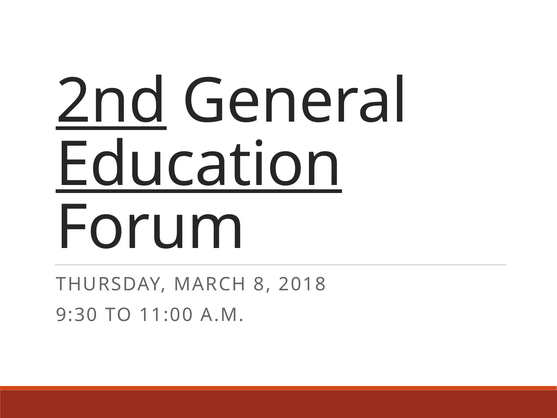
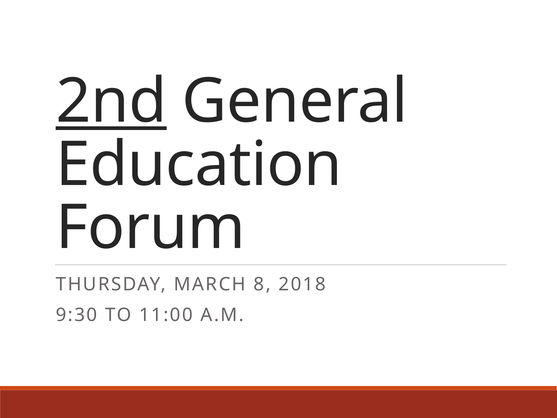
Education underline: present -> none
